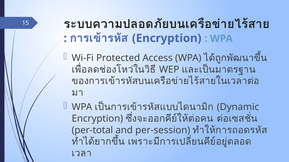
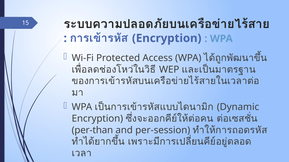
per-total: per-total -> per-than
